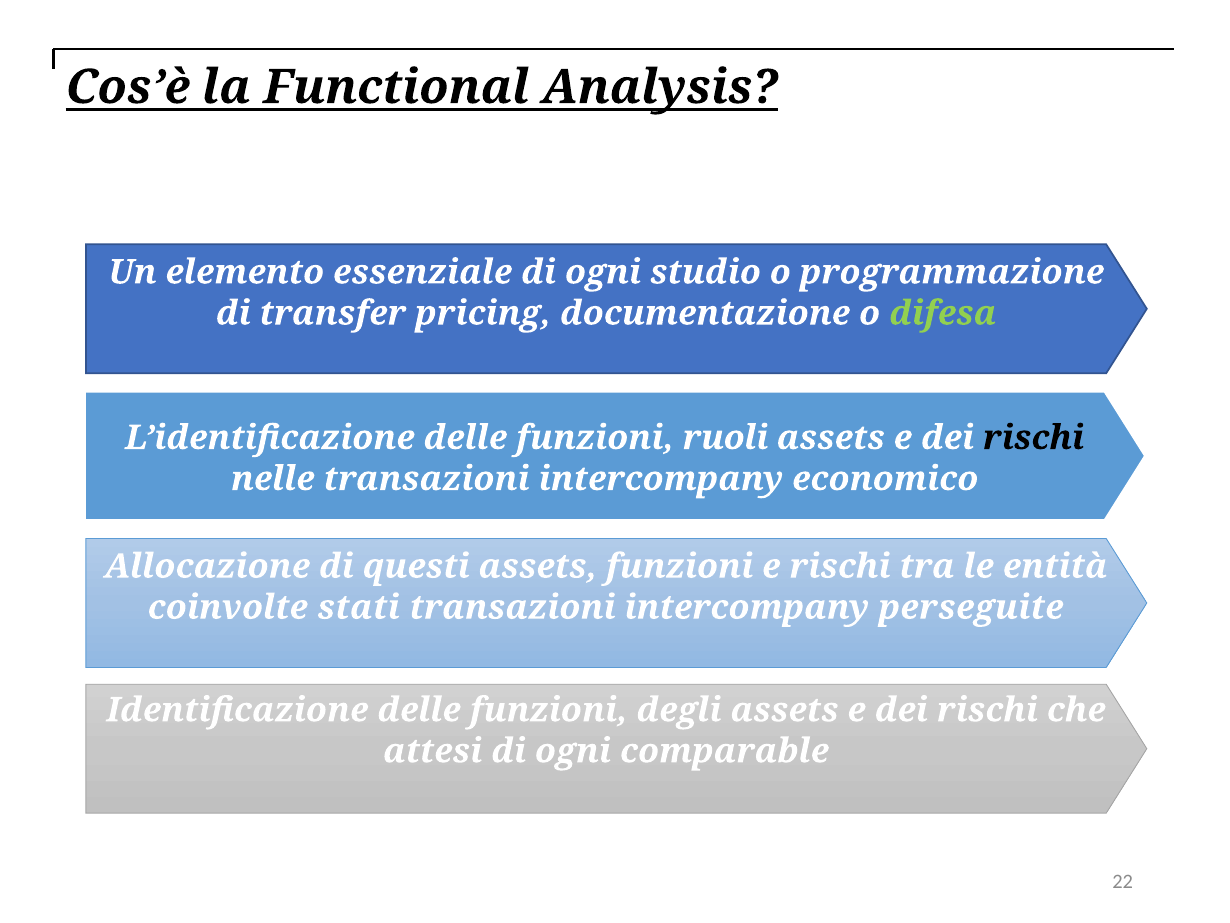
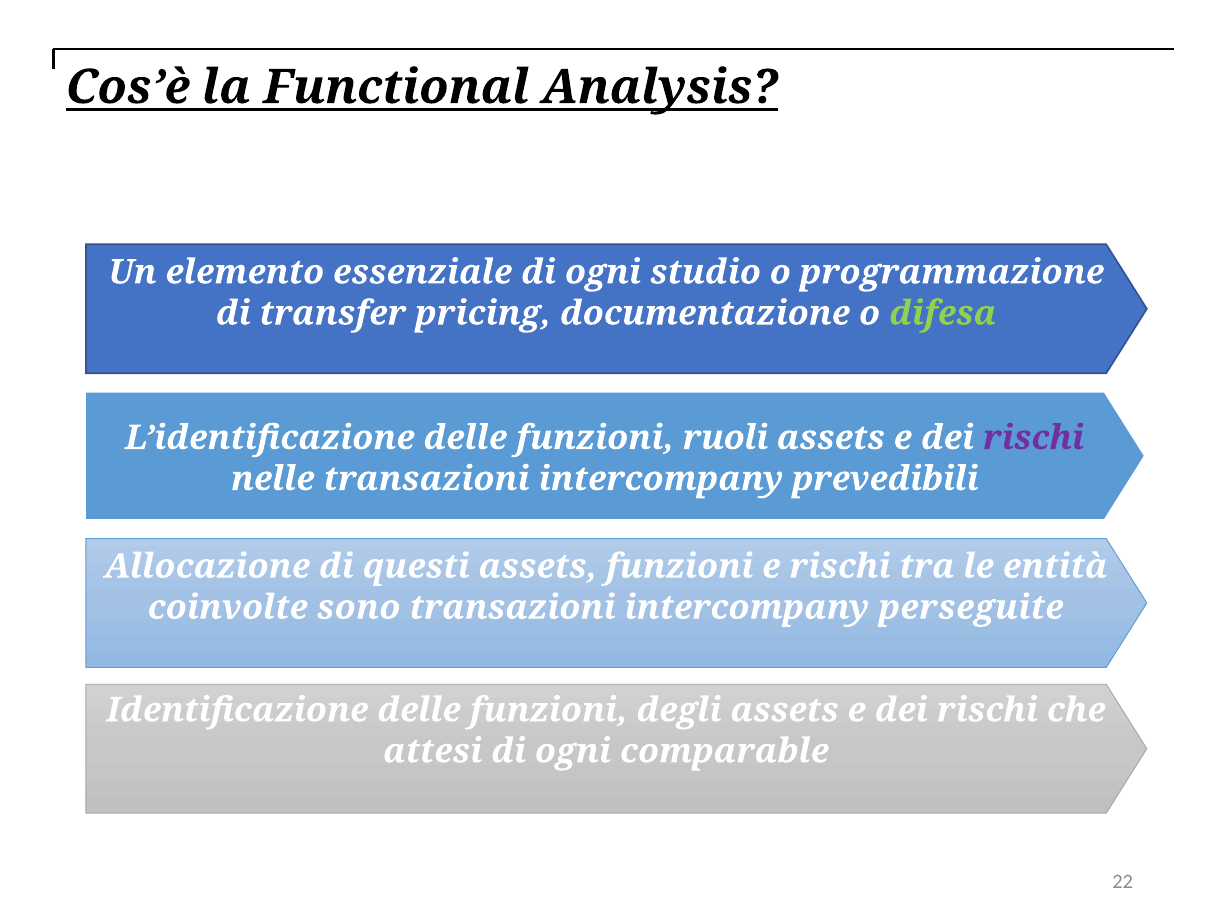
rischi at (1033, 438) colour: black -> purple
economico: economico -> prevedibili
stati: stati -> sono
